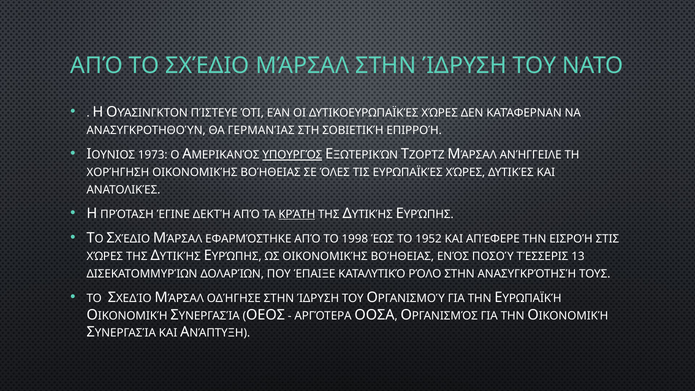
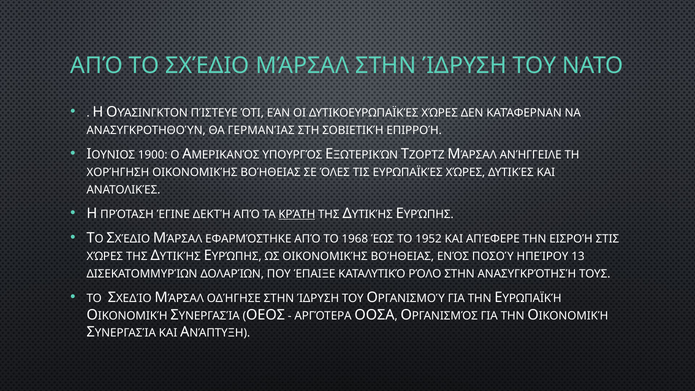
1973: 1973 -> 1900
ΥΠΟΥΡΓΌΣ underline: present -> none
1998: 1998 -> 1968
ΤΈΣΣΕΡΙΣ: ΤΈΣΣΕΡΙΣ -> ΗΠΕΊΡΟΥ
